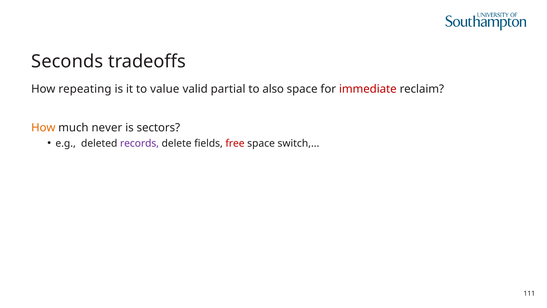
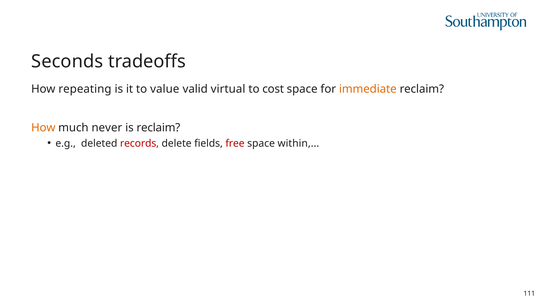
partial: partial -> virtual
also: also -> cost
immediate colour: red -> orange
is sectors: sectors -> reclaim
records colour: purple -> red
switch: switch -> within
